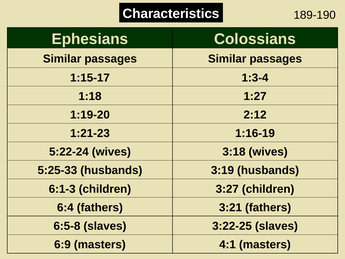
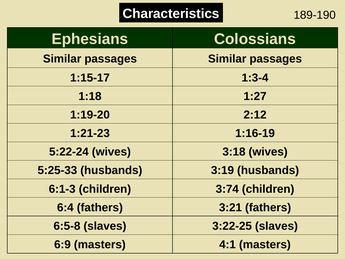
3:27: 3:27 -> 3:74
